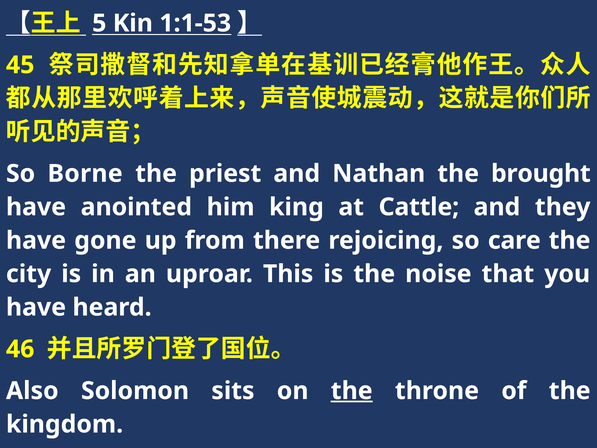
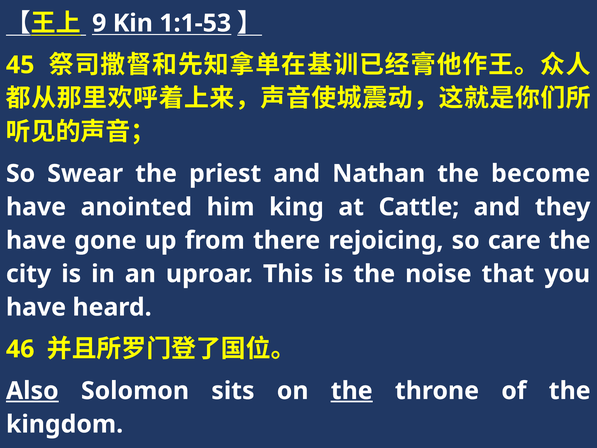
5: 5 -> 9
Borne: Borne -> Swear
brought: brought -> become
Also underline: none -> present
